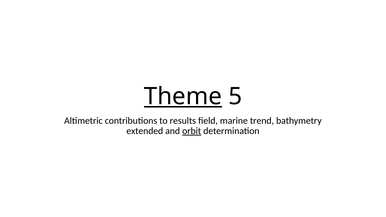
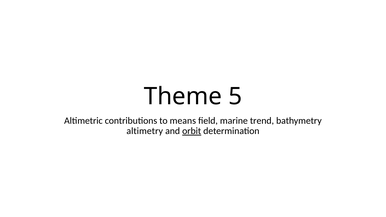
Theme underline: present -> none
results: results -> means
extended: extended -> altimetry
